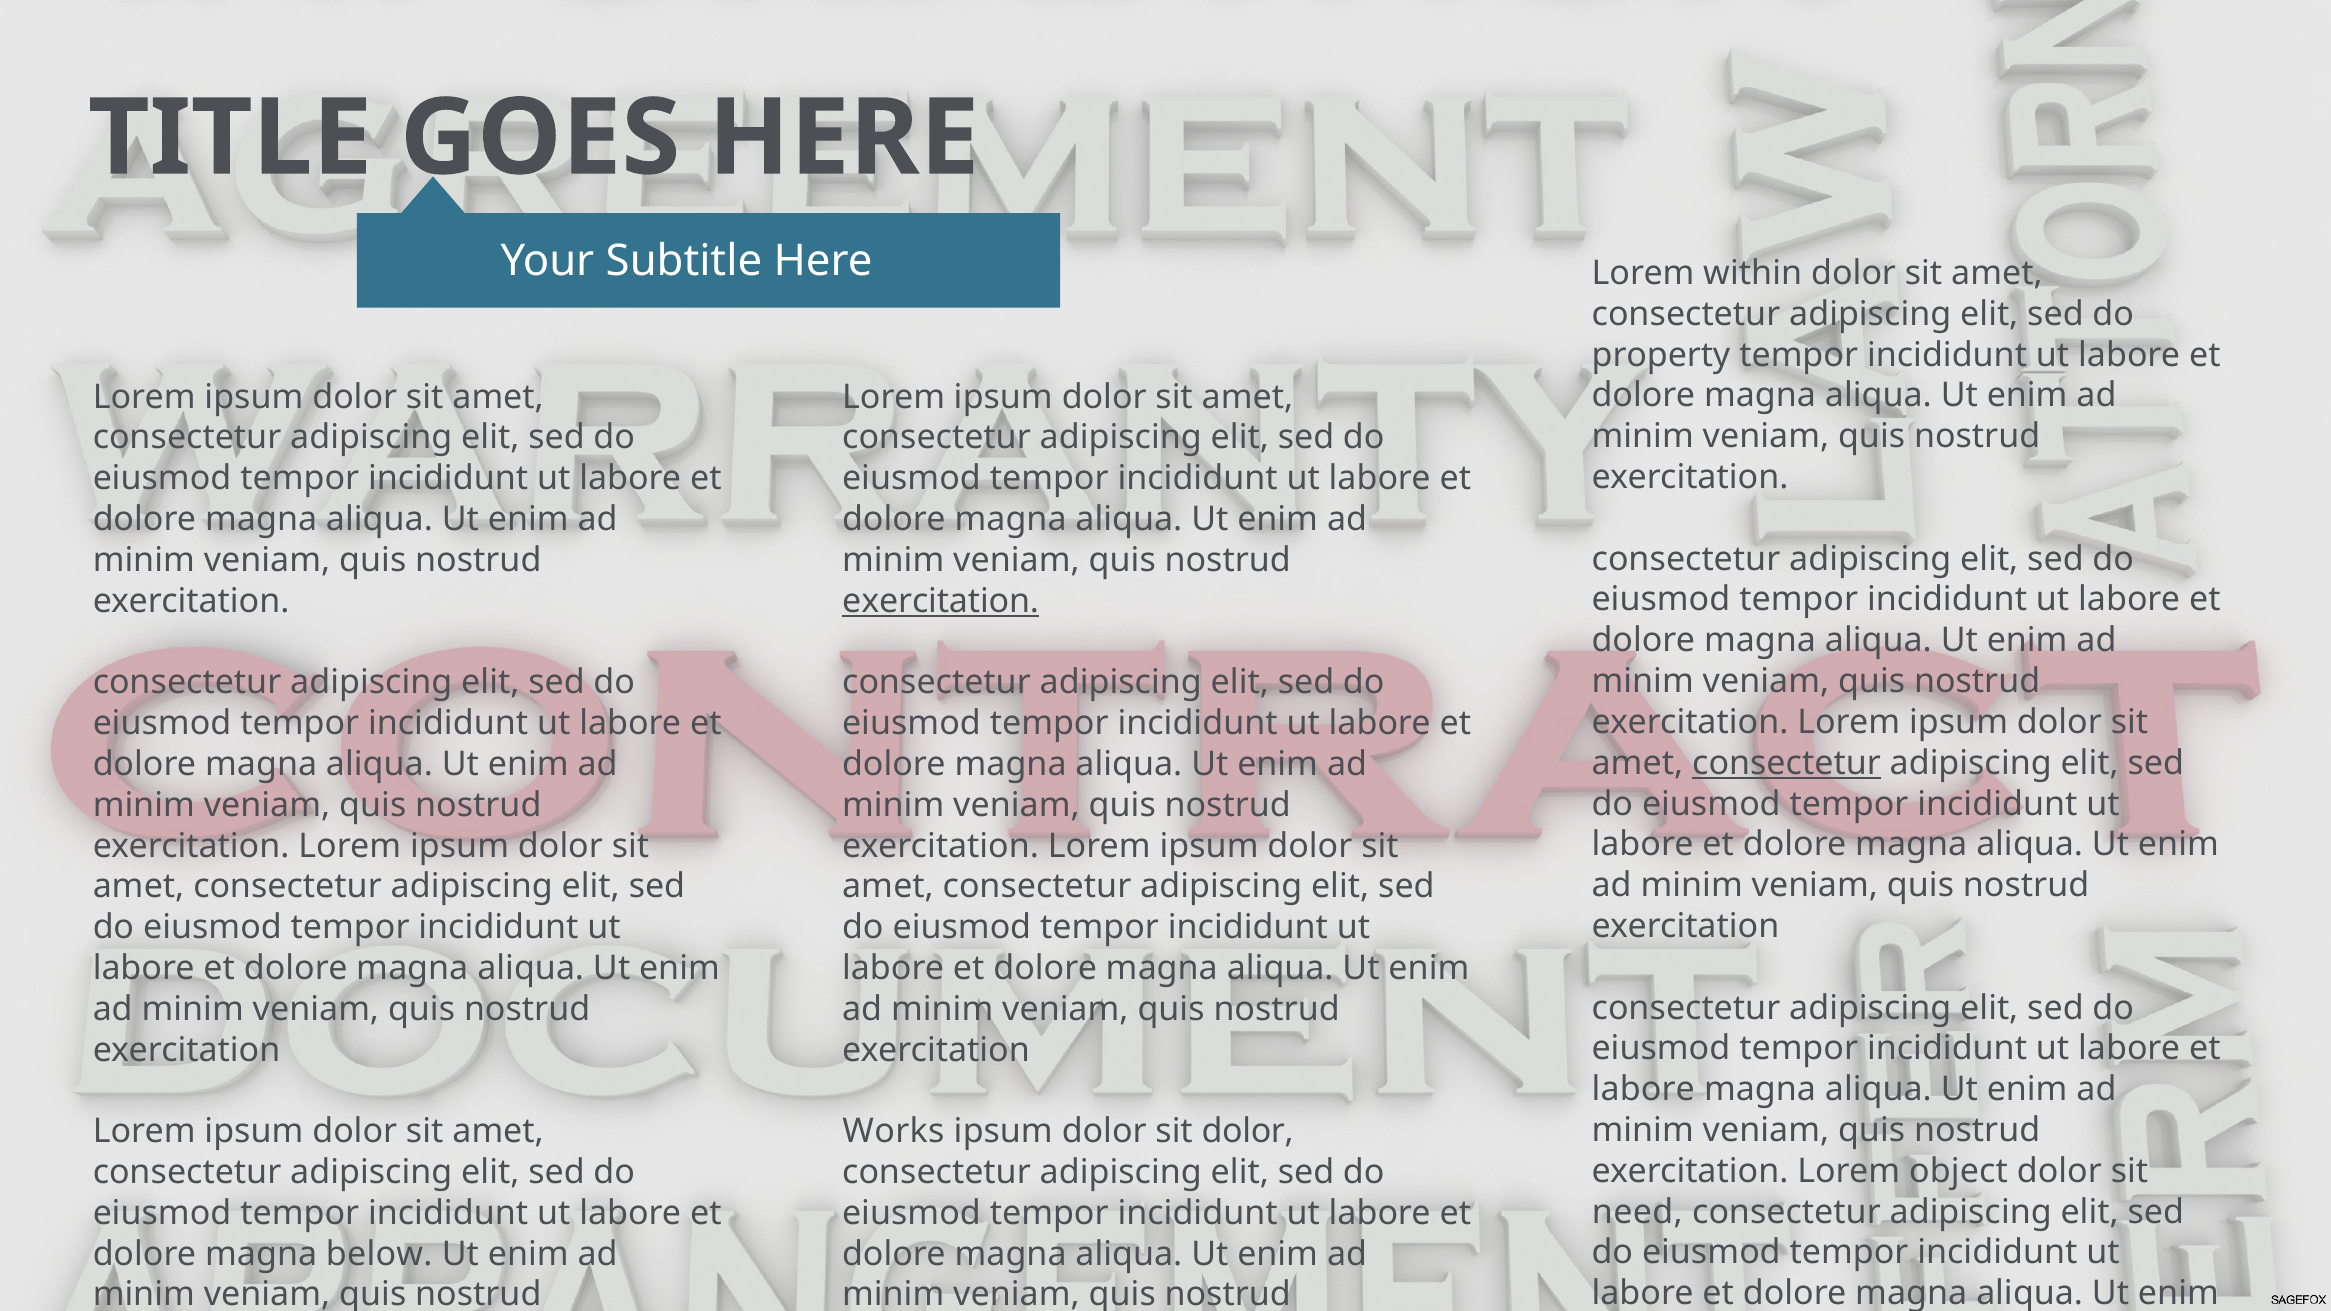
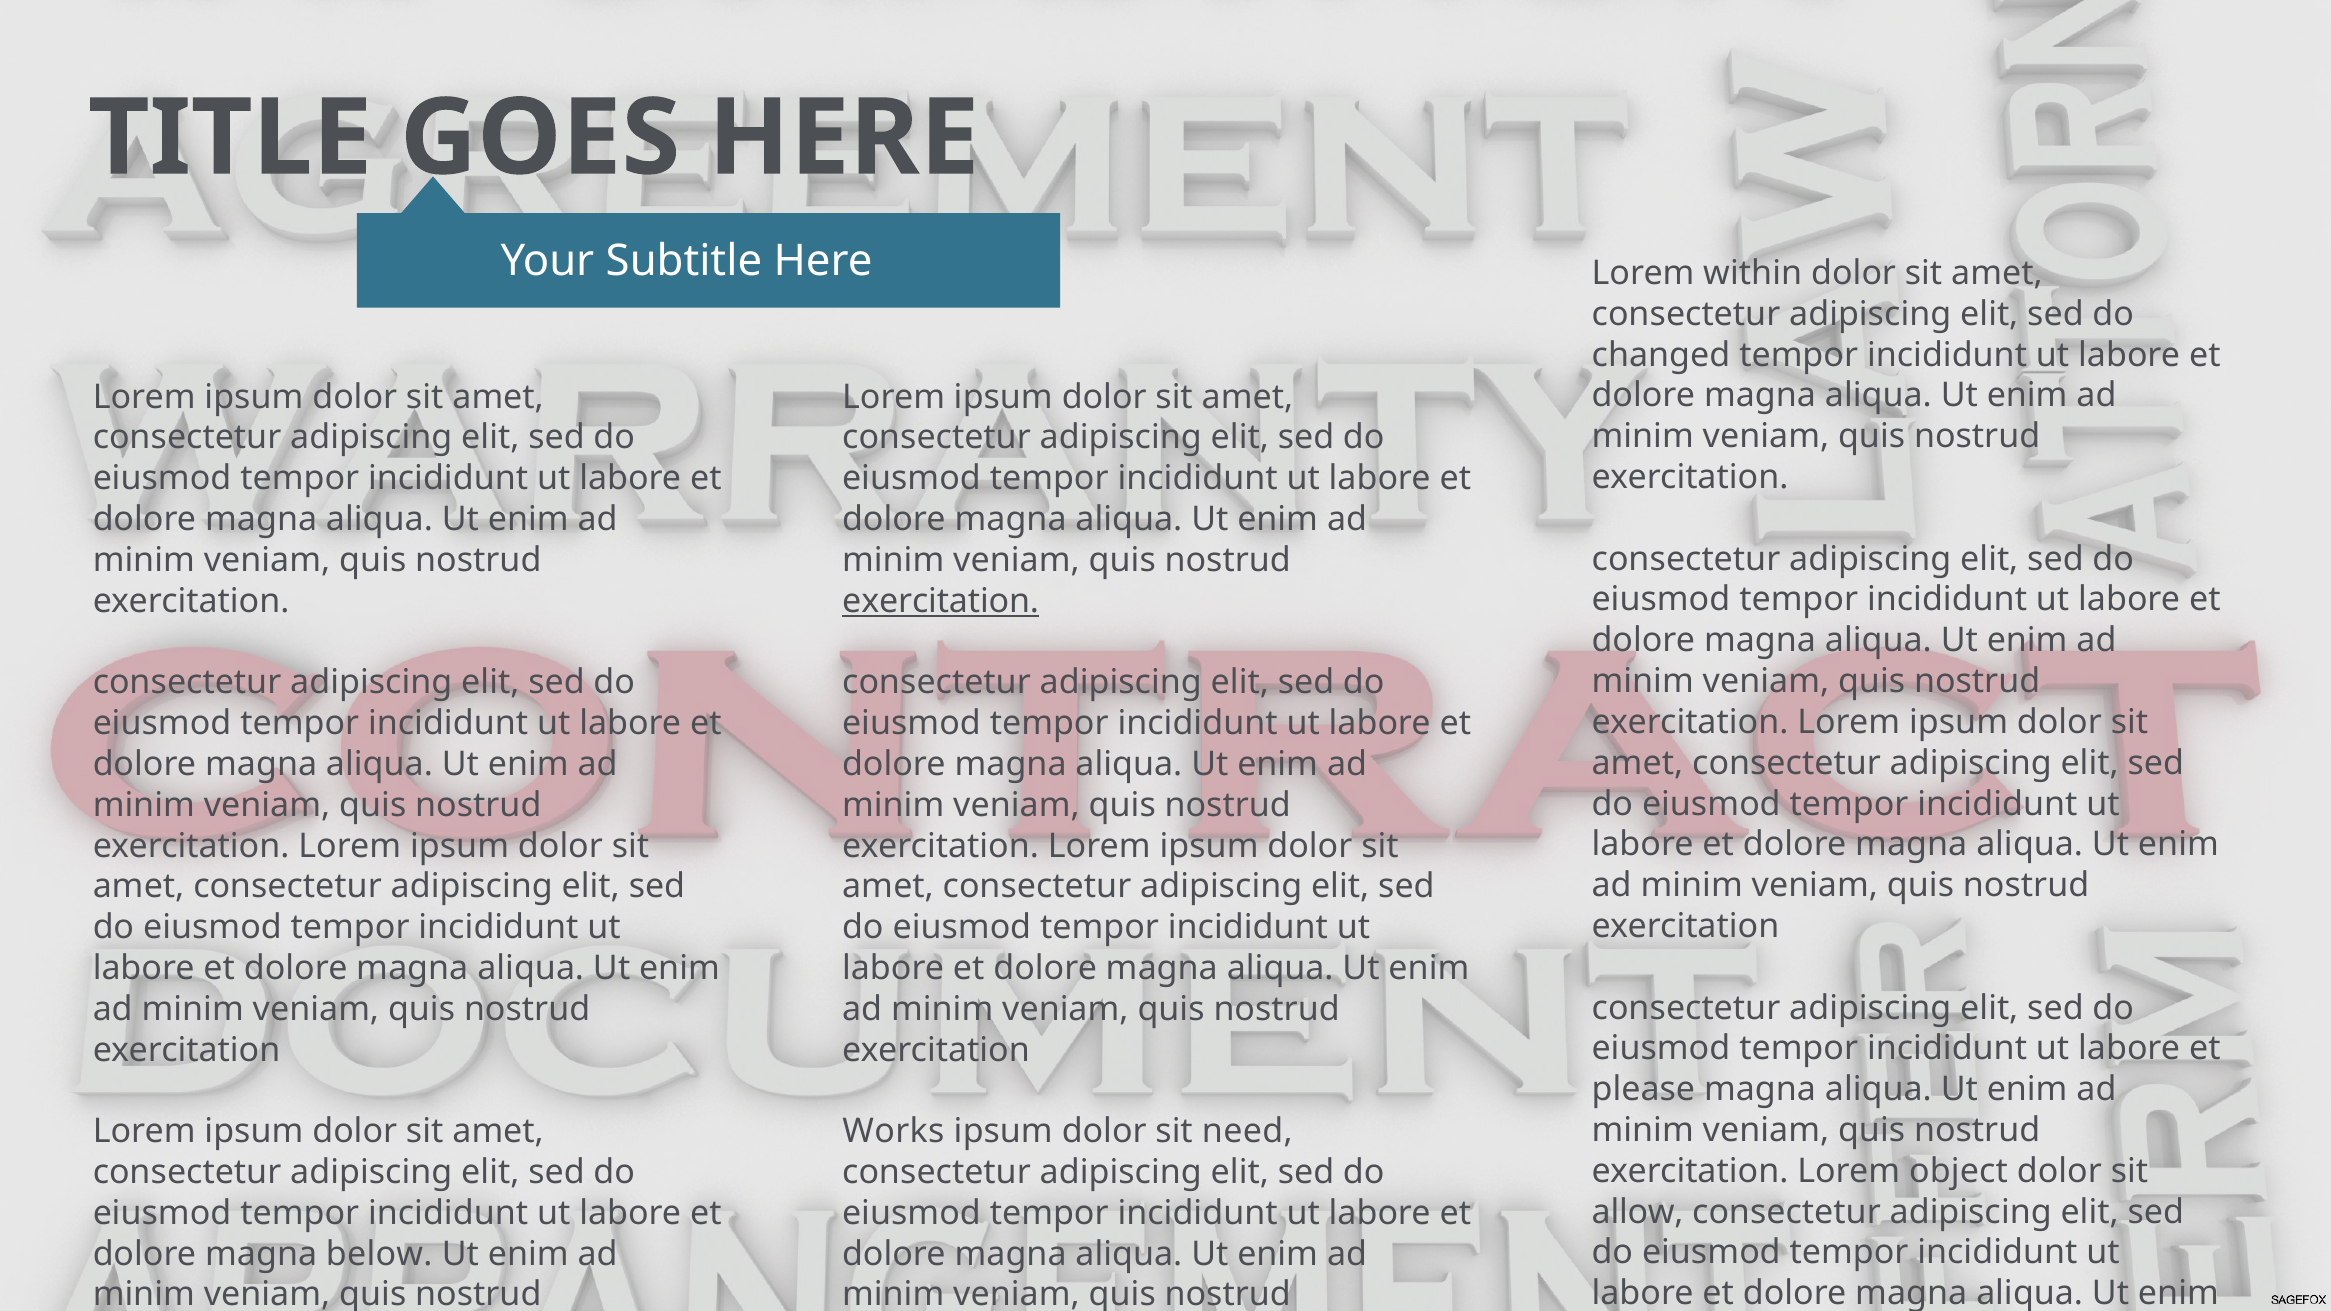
property: property -> changed
consectetur at (1787, 763) underline: present -> none
labore at (1643, 1090): labore -> please
sit dolor: dolor -> need
need: need -> allow
